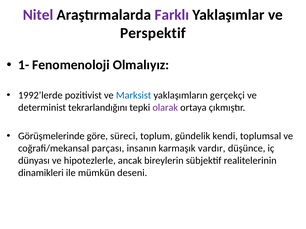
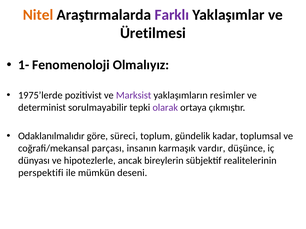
Nitel colour: purple -> orange
Perspektif: Perspektif -> Üretilmesi
1992’lerde: 1992’lerde -> 1975’lerde
Marksist colour: blue -> purple
gerçekçi: gerçekçi -> resimler
tekrarlandığını: tekrarlandığını -> sorulmayabilir
Görüşmelerinde: Görüşmelerinde -> Odaklanılmalıdır
kendi: kendi -> kadar
dinamikleri: dinamikleri -> perspektifi
